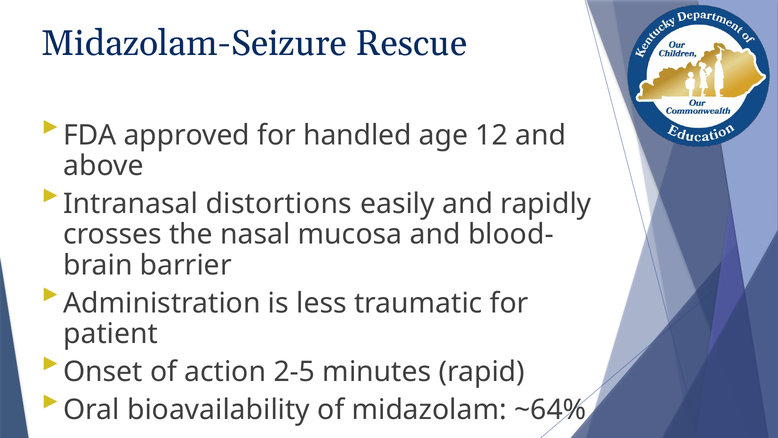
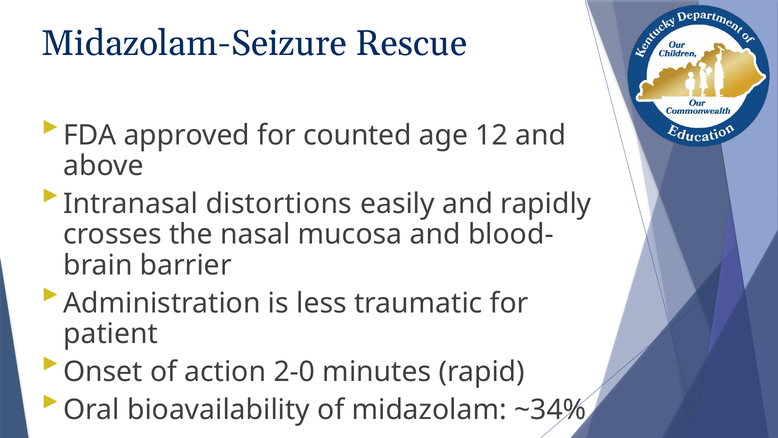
handled: handled -> counted
2-5: 2-5 -> 2-0
~64%: ~64% -> ~34%
